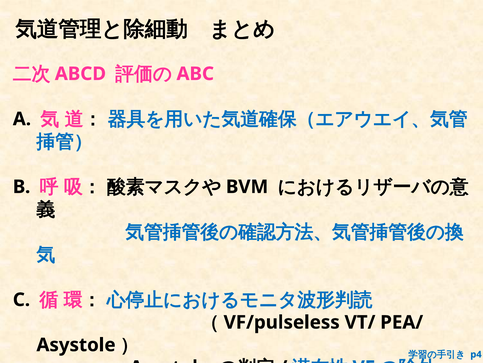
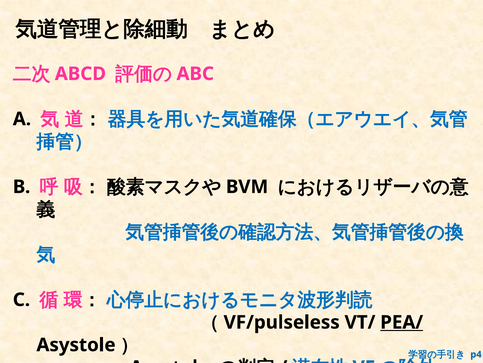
PEA/ underline: none -> present
